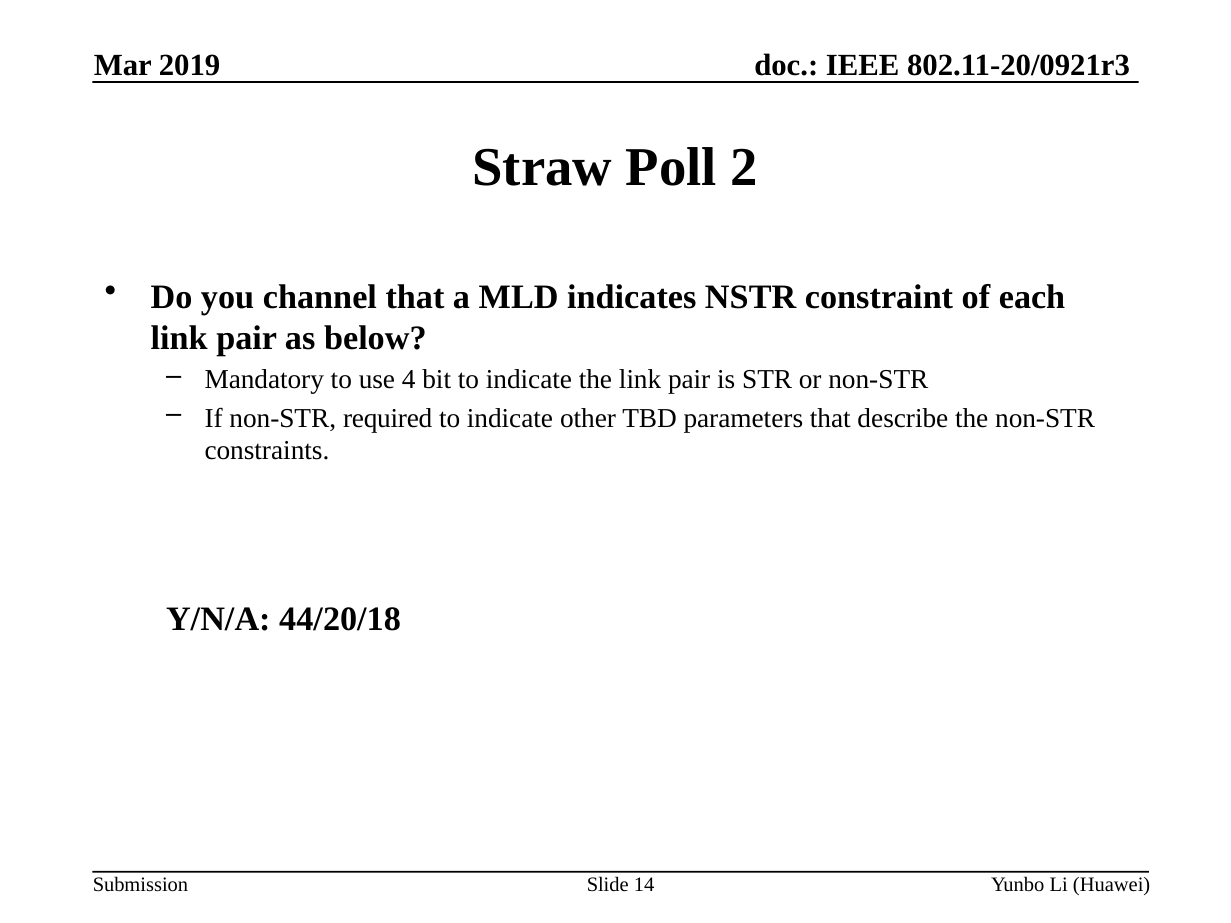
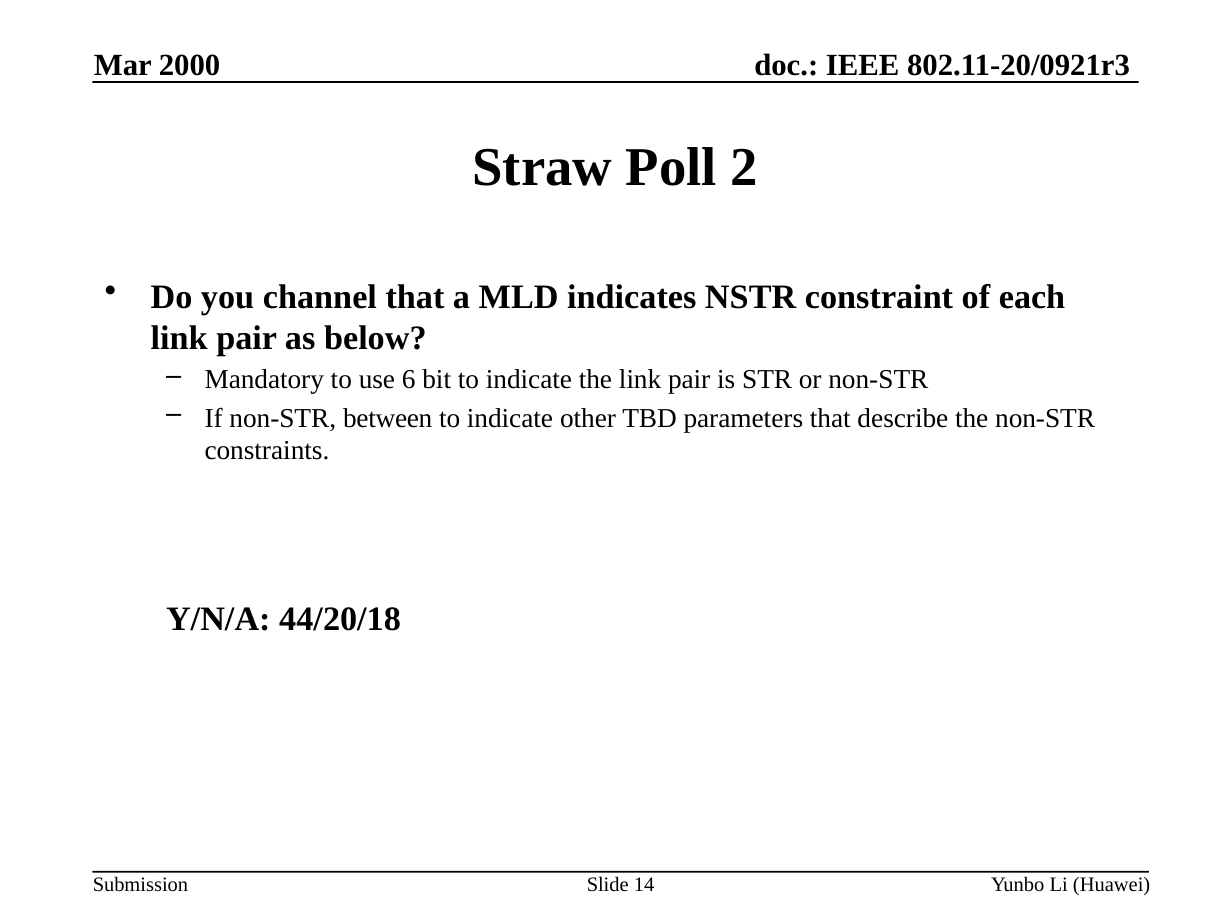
2019: 2019 -> 2000
4: 4 -> 6
required: required -> between
